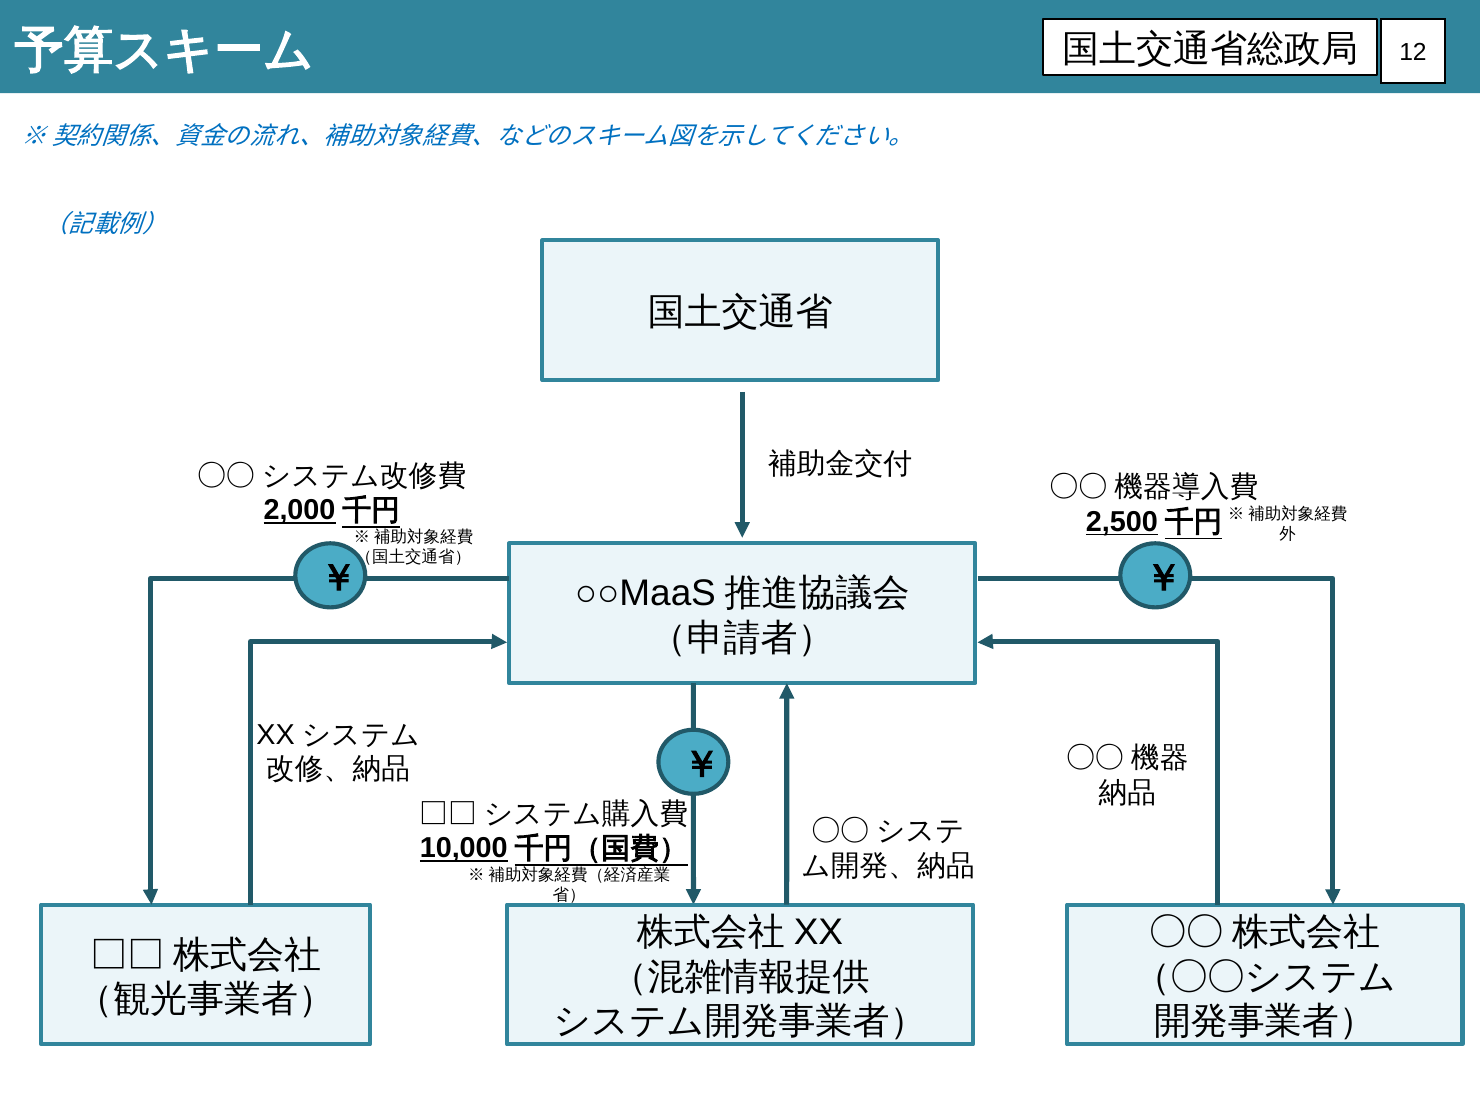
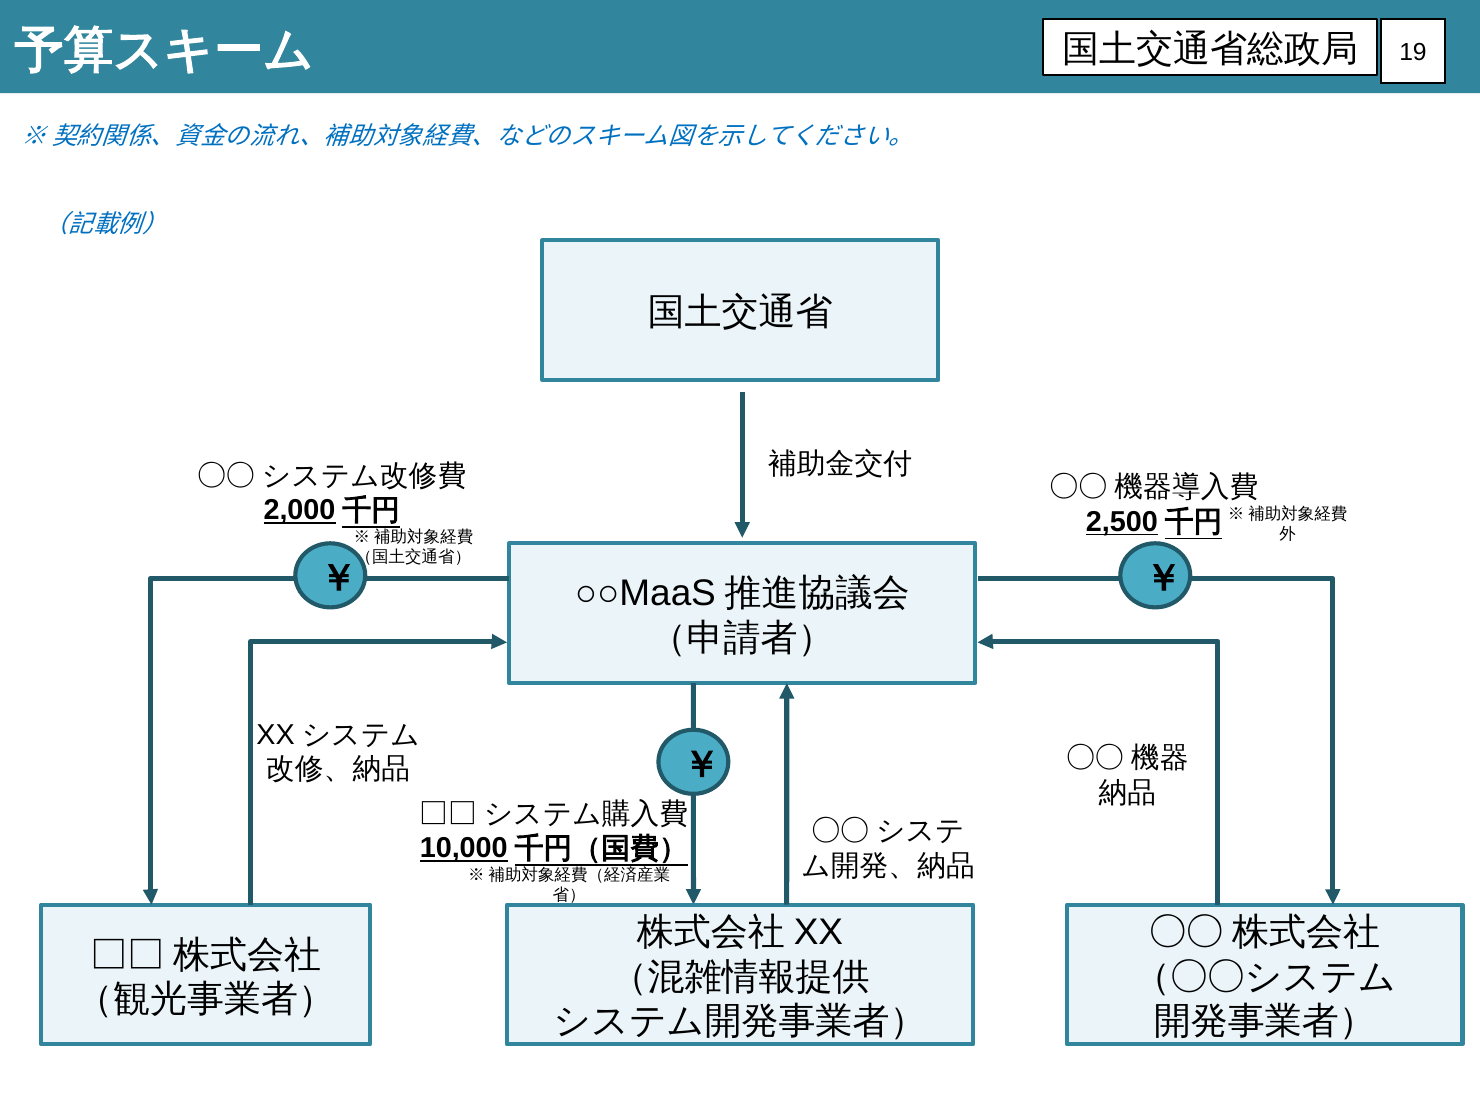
12: 12 -> 19
